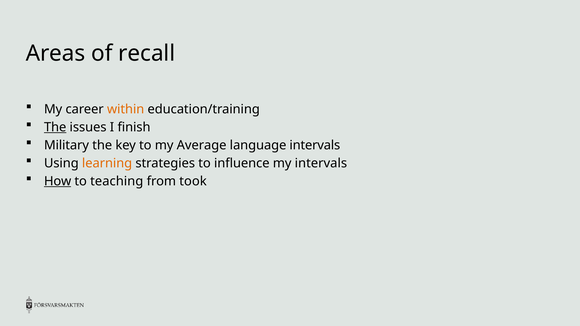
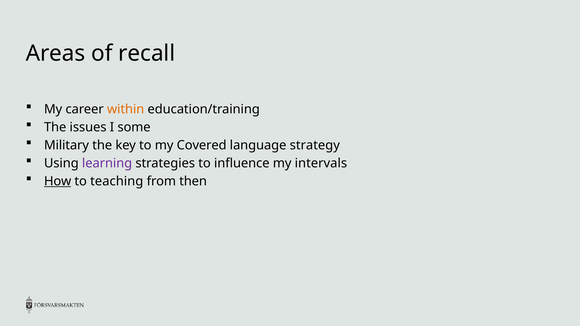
The at (55, 127) underline: present -> none
finish: finish -> some
Average: Average -> Covered
language intervals: intervals -> strategy
learning colour: orange -> purple
took: took -> then
